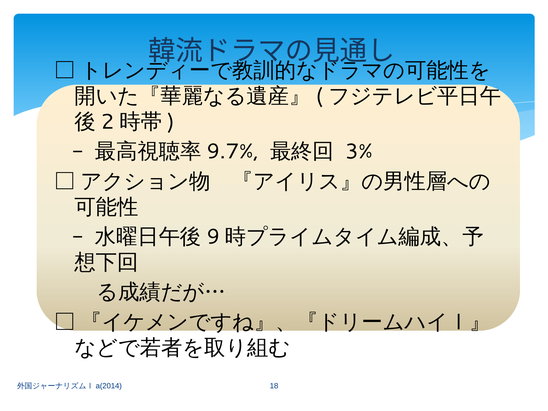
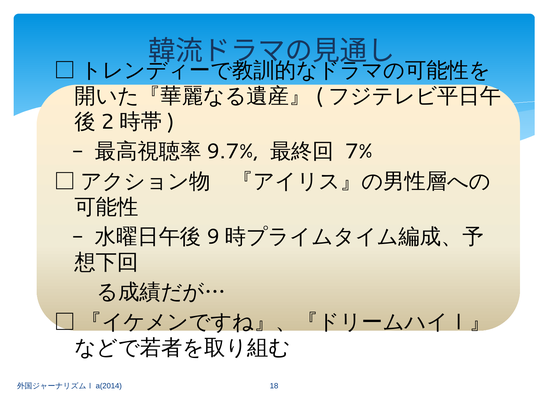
3%: 3% -> 7%
